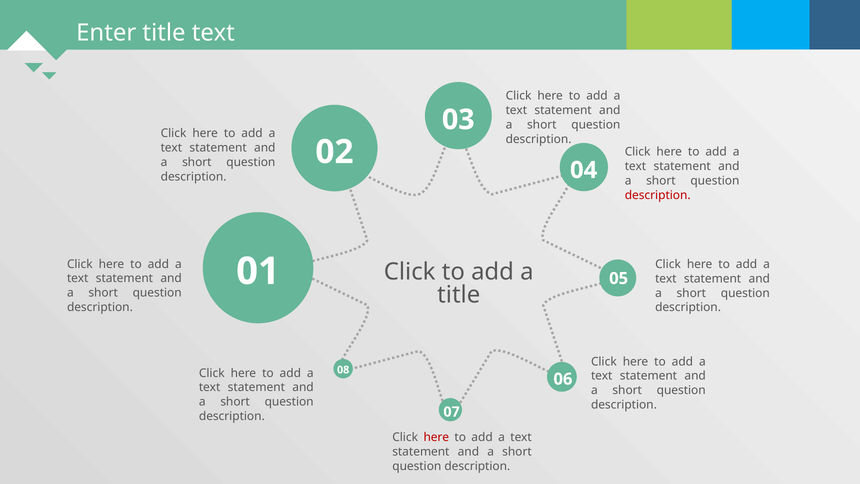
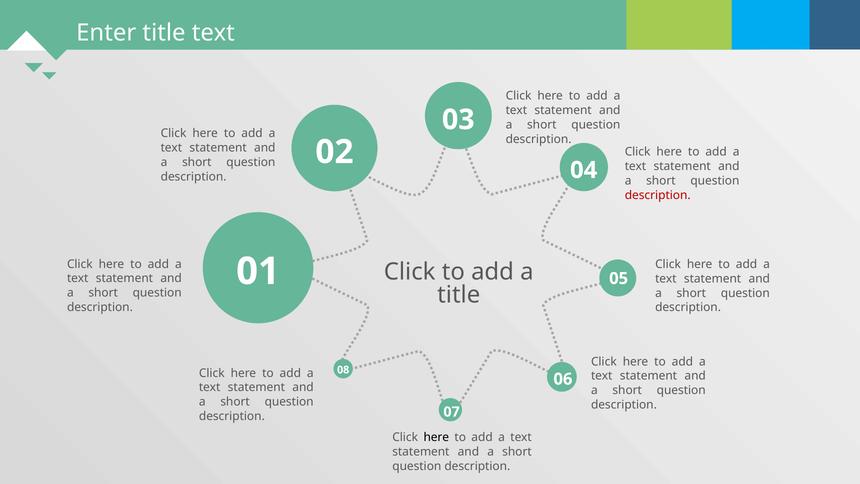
here at (436, 437) colour: red -> black
